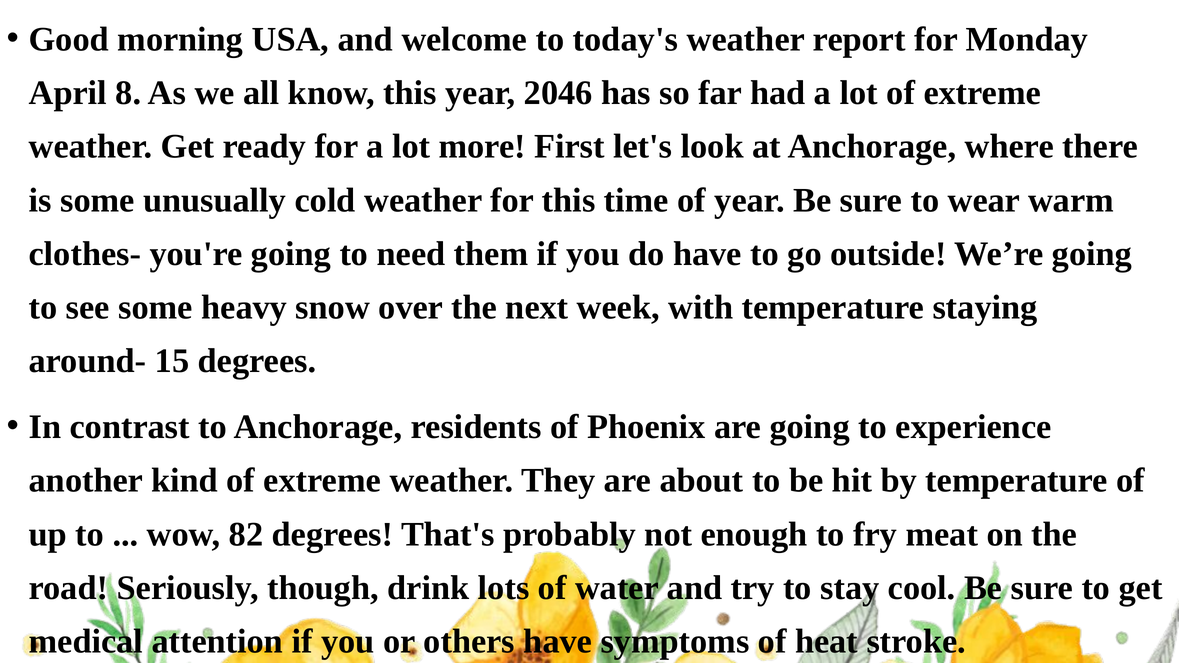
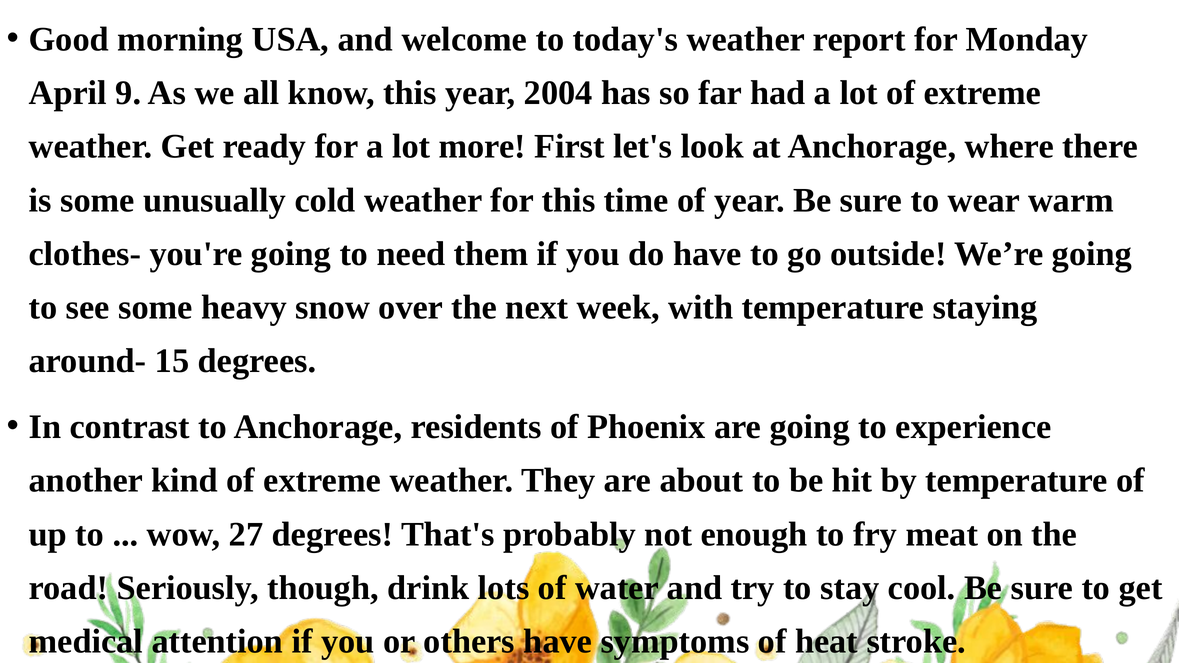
8: 8 -> 9
2046: 2046 -> 2004
82: 82 -> 27
